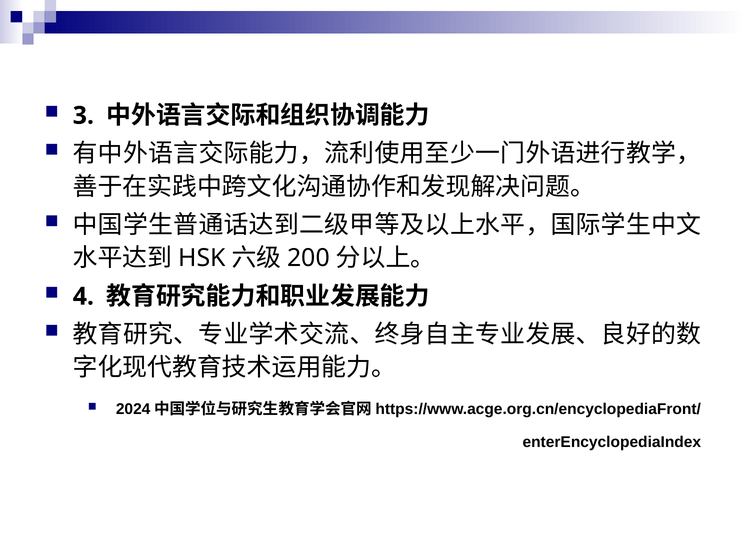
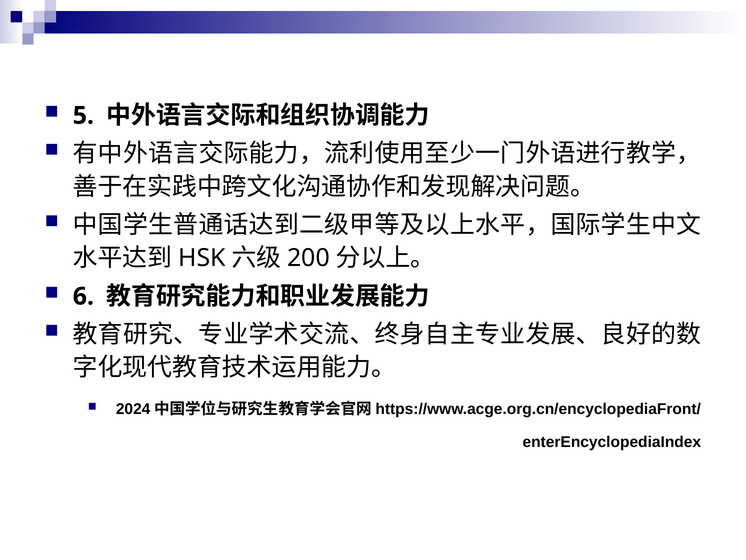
3: 3 -> 5
4: 4 -> 6
